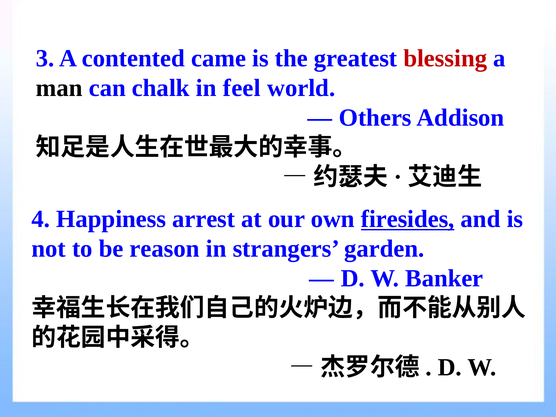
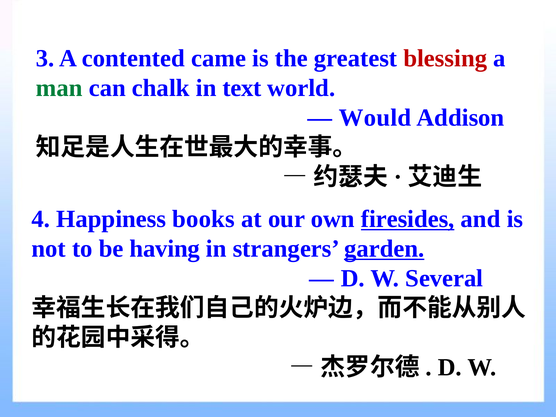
man colour: black -> green
feel: feel -> text
Others: Others -> Would
arrest: arrest -> books
reason: reason -> having
garden underline: none -> present
Banker: Banker -> Several
